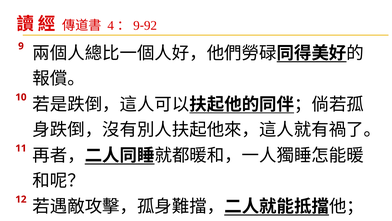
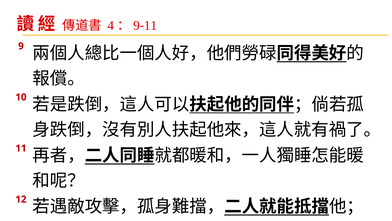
92 at (150, 25): 92 -> 11
